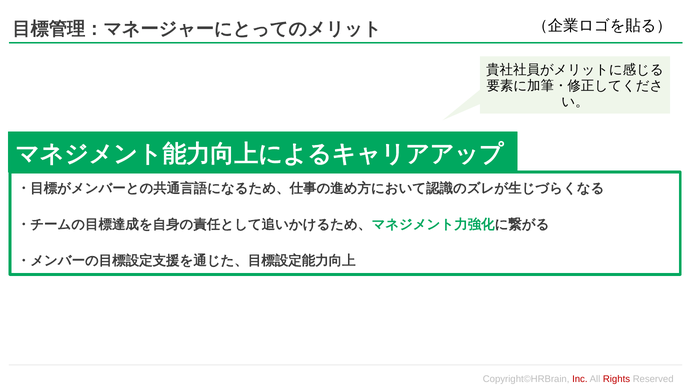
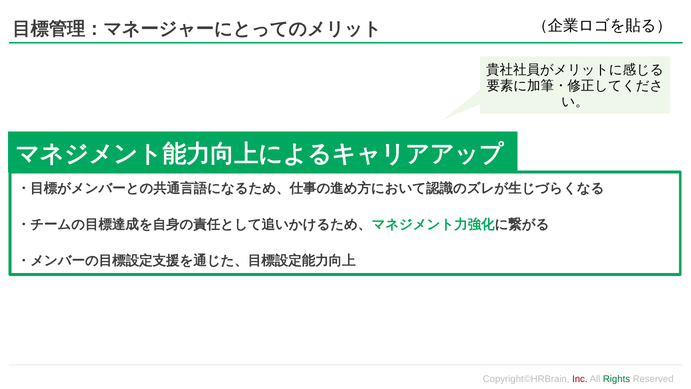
Rights colour: red -> green
